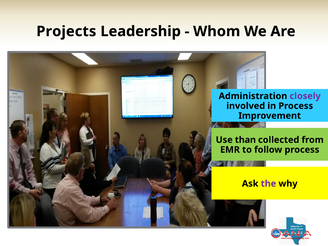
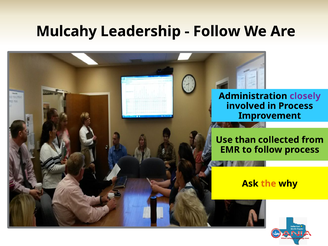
Projects: Projects -> Mulcahy
Whom at (217, 31): Whom -> Follow
the colour: purple -> orange
